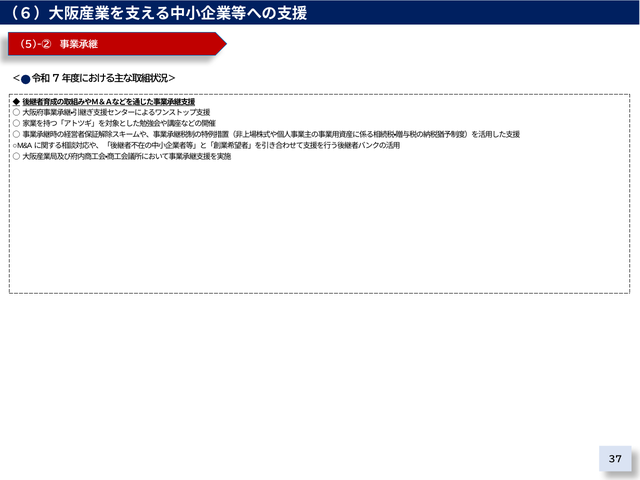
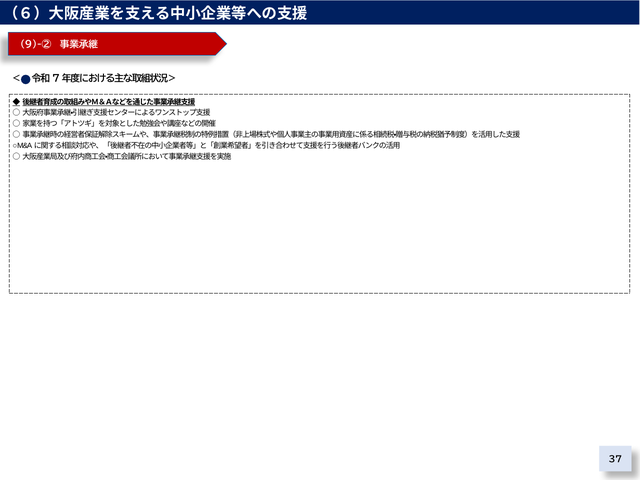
5)-②: 5)-② -> 9)-②
